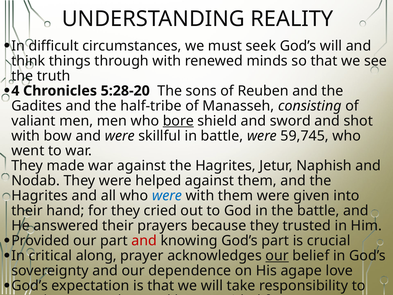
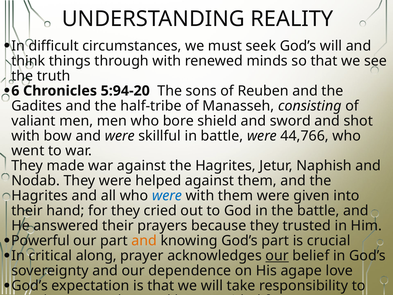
4: 4 -> 6
5:28-20: 5:28-20 -> 5:94-20
bore underline: present -> none
59,745: 59,745 -> 44,766
Provided at (40, 241): Provided -> Powerful
and at (144, 241) colour: red -> orange
